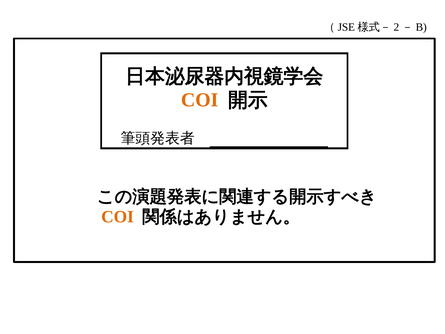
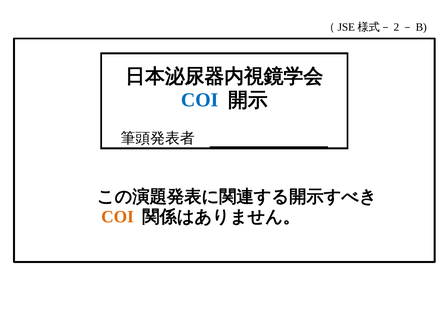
COI at (200, 100) colour: orange -> blue
